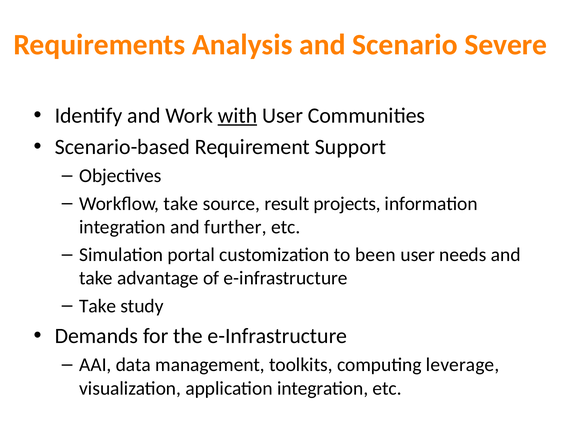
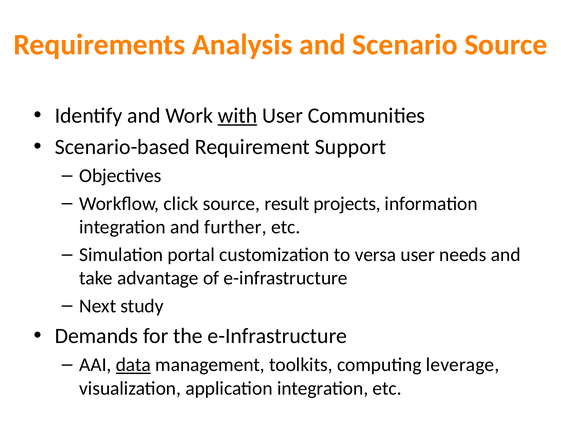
Scenario Severe: Severe -> Source
Workflow take: take -> click
been: been -> versa
Take at (98, 306): Take -> Next
data underline: none -> present
